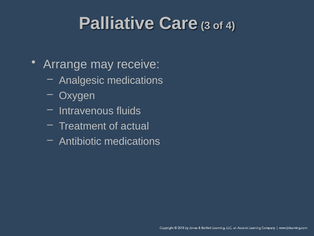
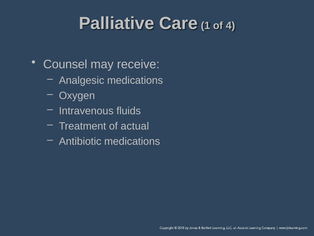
3: 3 -> 1
Arrange: Arrange -> Counsel
